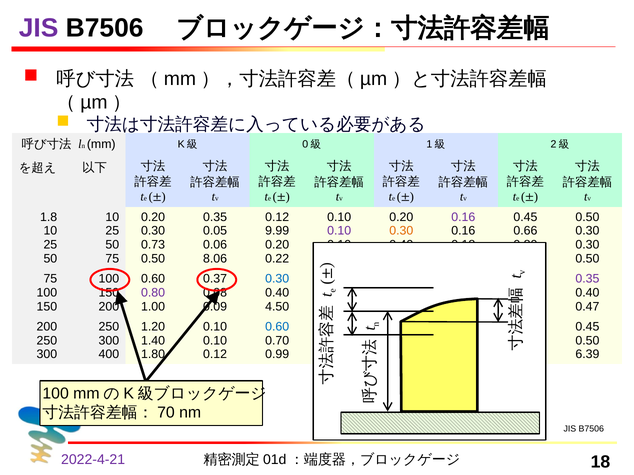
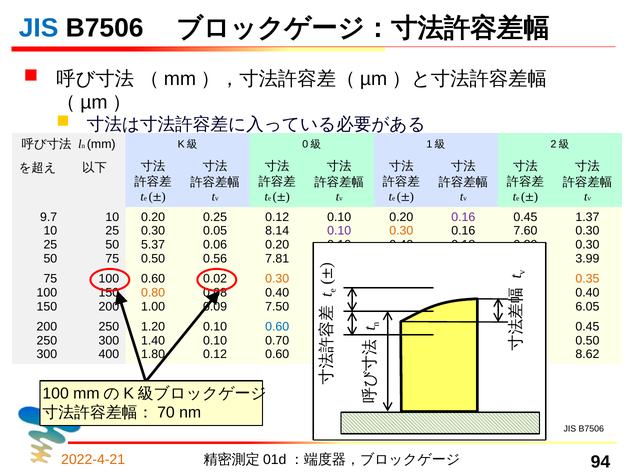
JIS at (39, 28) colour: purple -> blue
1.8: 1.8 -> 9.7
0.35 at (215, 217): 0.35 -> 0.25
0.50 at (587, 217): 0.50 -> 1.37
9.99: 9.99 -> 8.14
0.66: 0.66 -> 7.60
0.73: 0.73 -> 5.37
8.06: 8.06 -> 0.56
0.22: 0.22 -> 7.81
0.50 at (587, 259): 0.50 -> 3.99
0.37: 0.37 -> 0.02
0.30 at (277, 279) colour: blue -> orange
0.35 at (587, 279) colour: purple -> orange
0.80 at (153, 293) colour: purple -> orange
4.50: 4.50 -> 7.50
0.47: 0.47 -> 6.05
0.99 at (277, 355): 0.99 -> 0.60
6.39: 6.39 -> 8.62
2022-4-21 colour: purple -> orange
18: 18 -> 94
